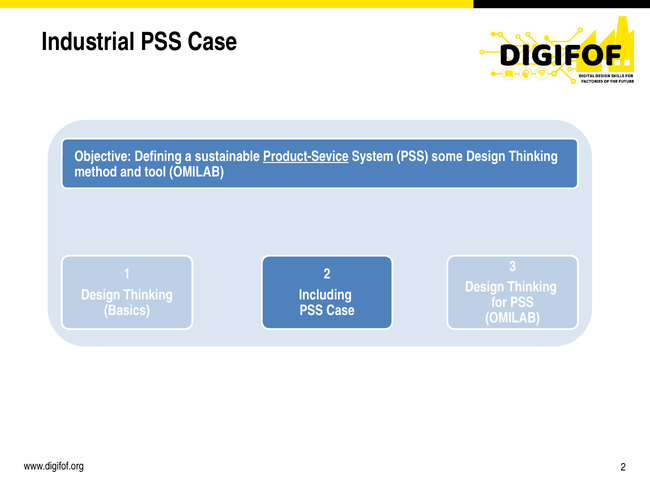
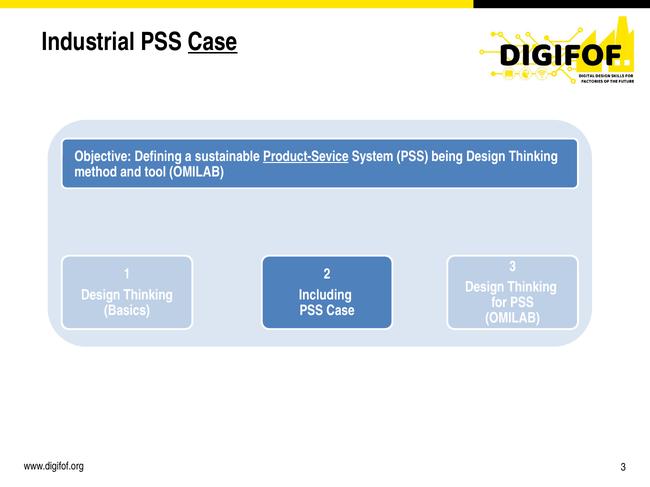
Case at (213, 42) underline: none -> present
some: some -> being
2 at (623, 468): 2 -> 3
